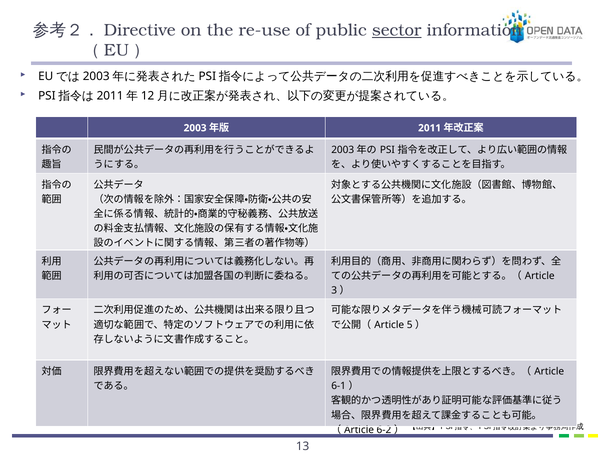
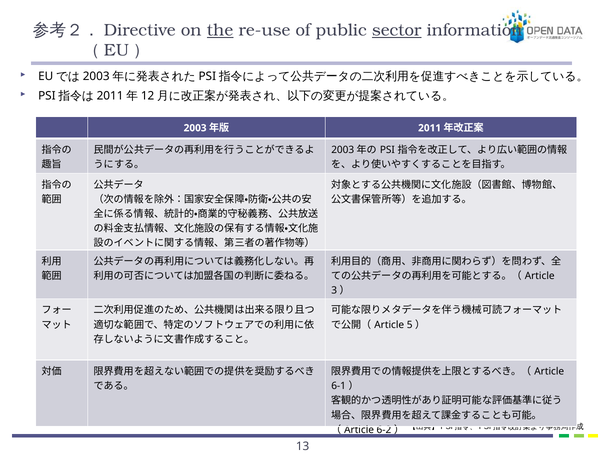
the underline: none -> present
